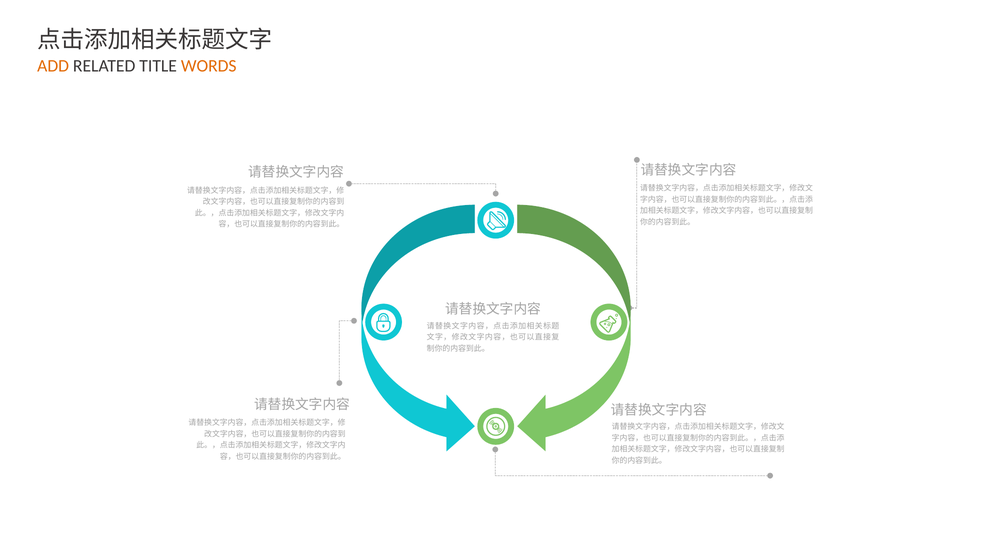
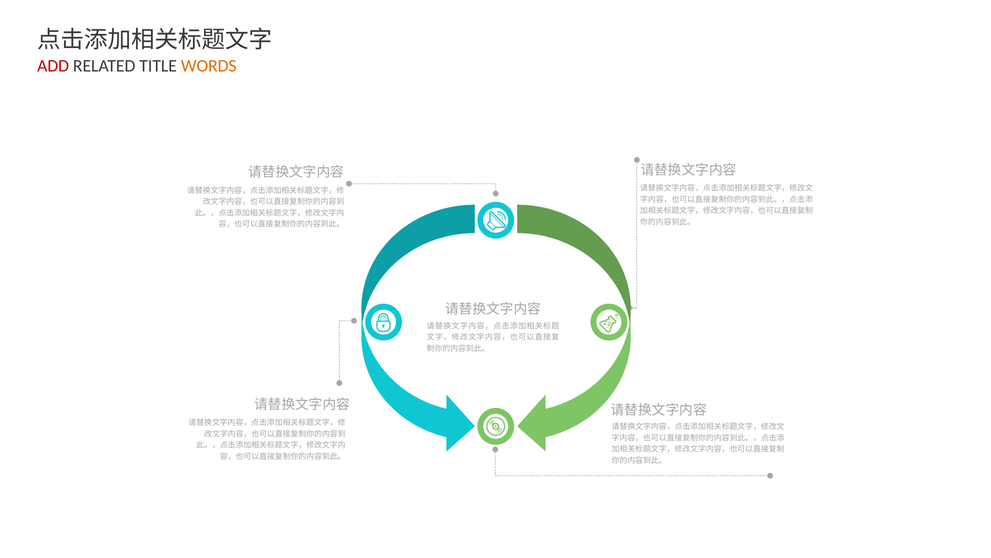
ADD colour: orange -> red
